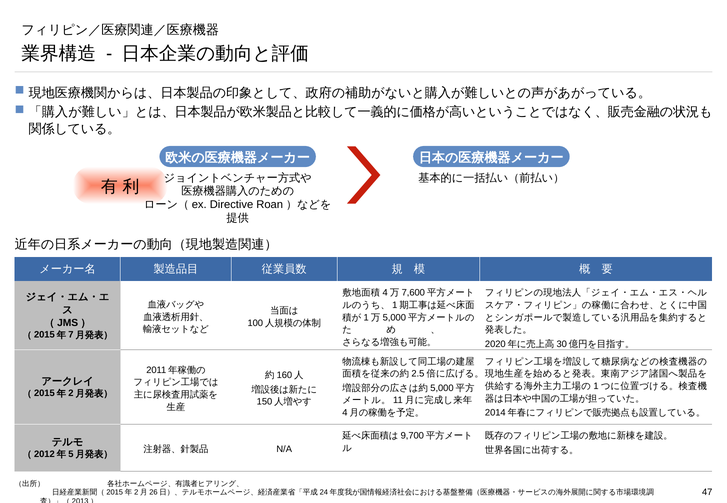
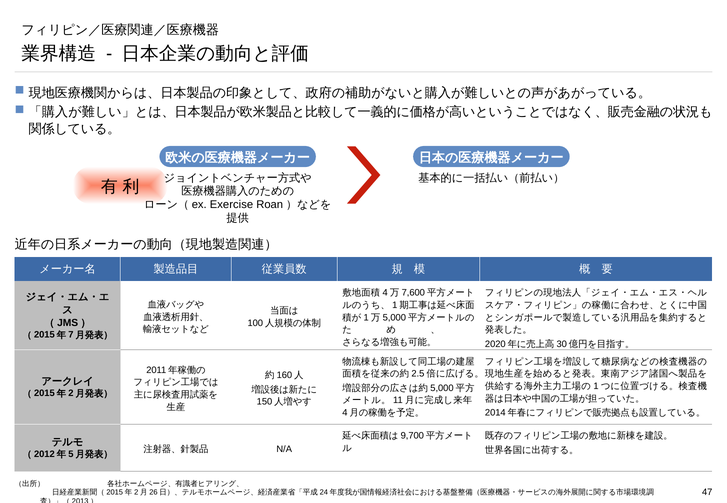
Directive: Directive -> Exercise
